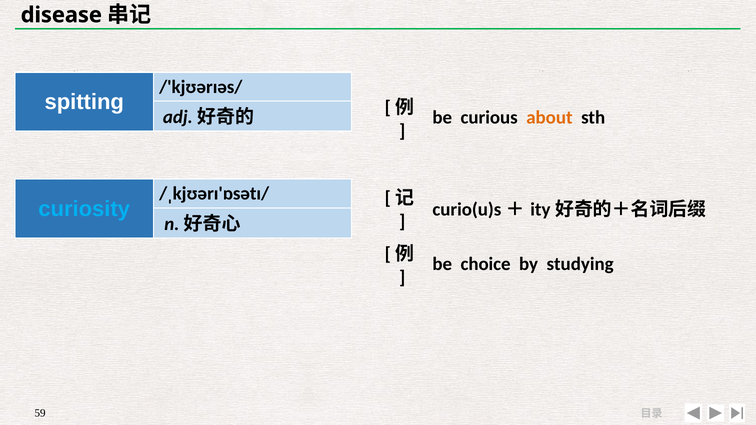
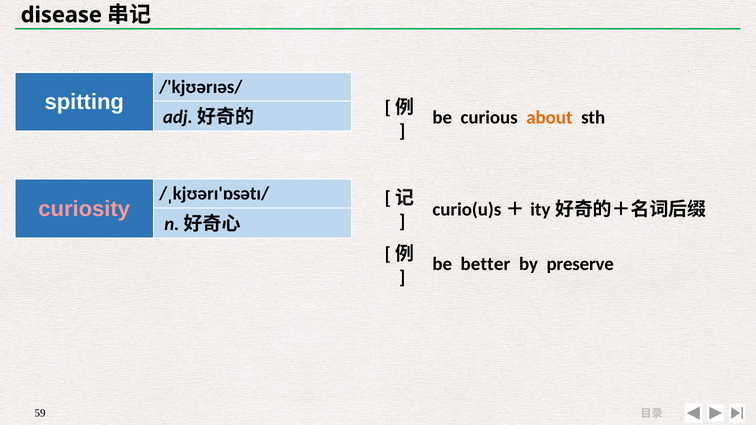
curiosity colour: light blue -> pink
choice: choice -> better
studying: studying -> preserve
